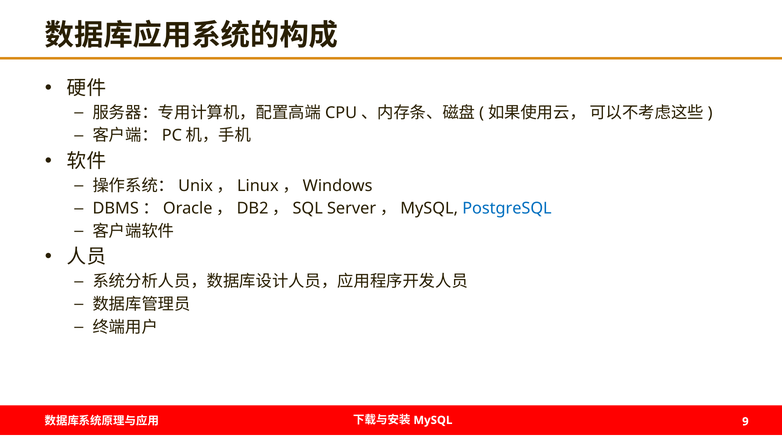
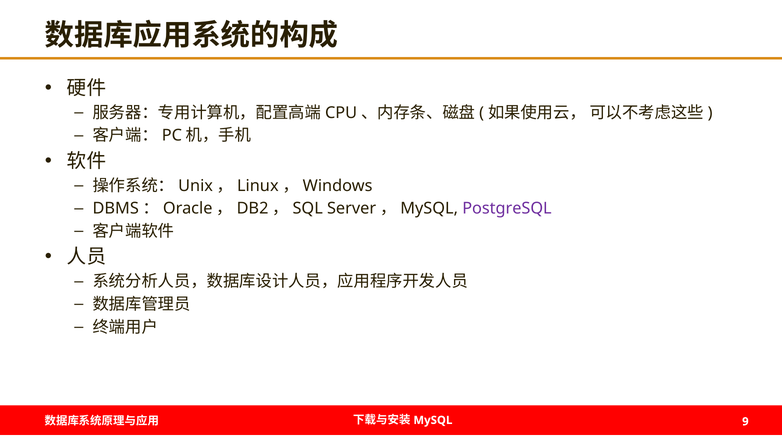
PostgreSQL colour: blue -> purple
